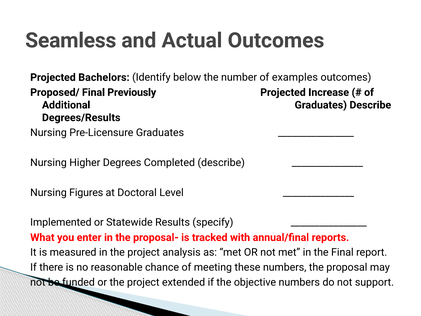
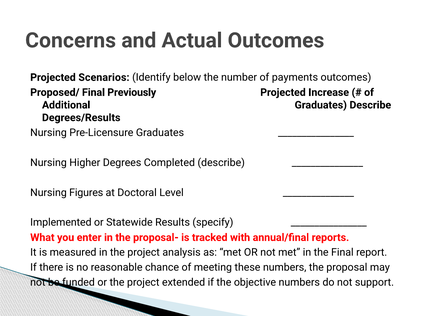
Seamless: Seamless -> Concerns
Bachelors: Bachelors -> Scenarios
examples: examples -> payments
